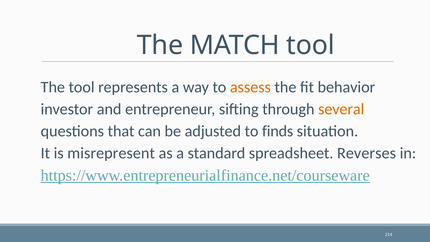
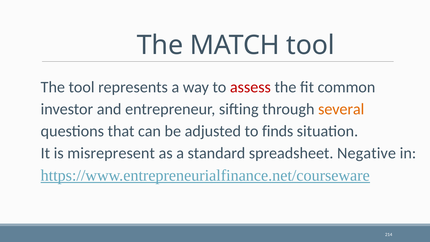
assess colour: orange -> red
behavior: behavior -> common
Reverses: Reverses -> Negative
